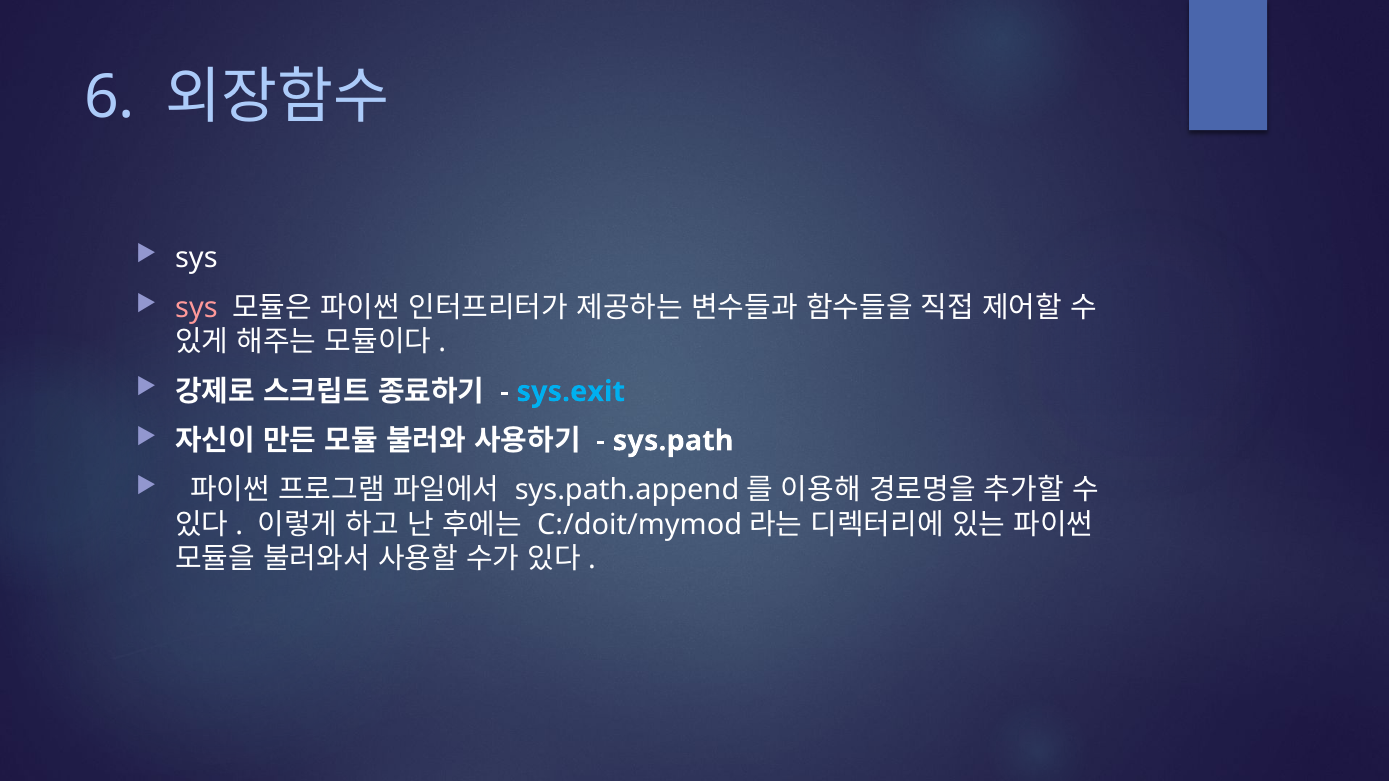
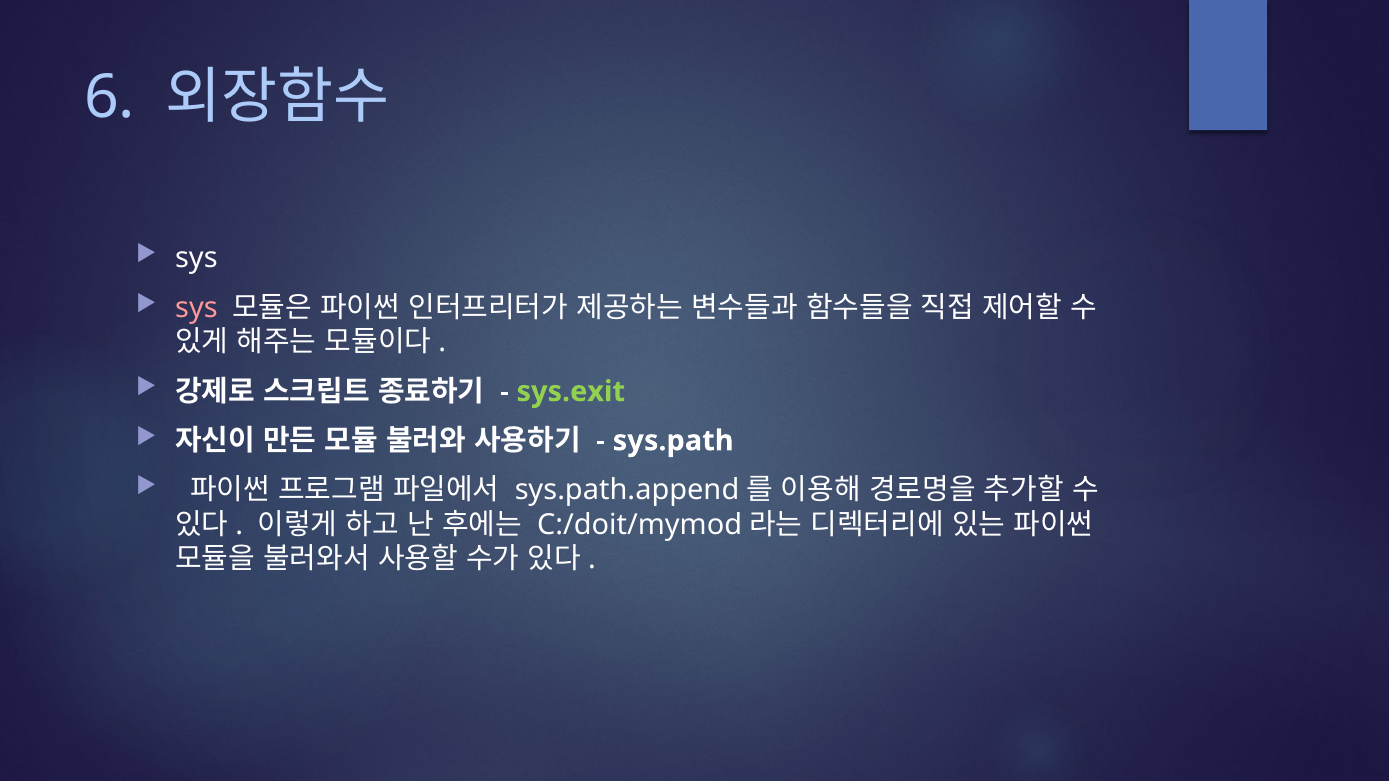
sys.exit colour: light blue -> light green
